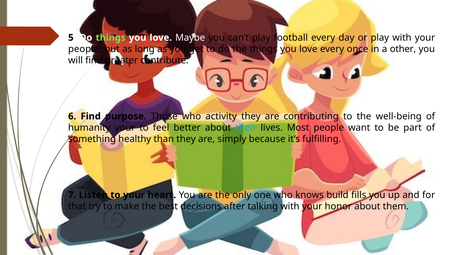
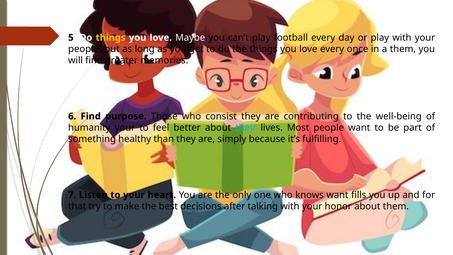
things at (111, 38) colour: light green -> yellow
a other: other -> them
contribute: contribute -> memories
activity: activity -> consist
knows build: build -> want
